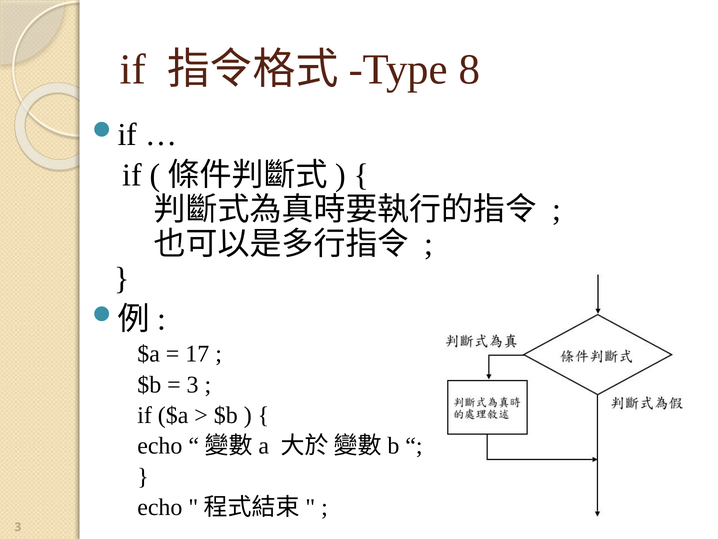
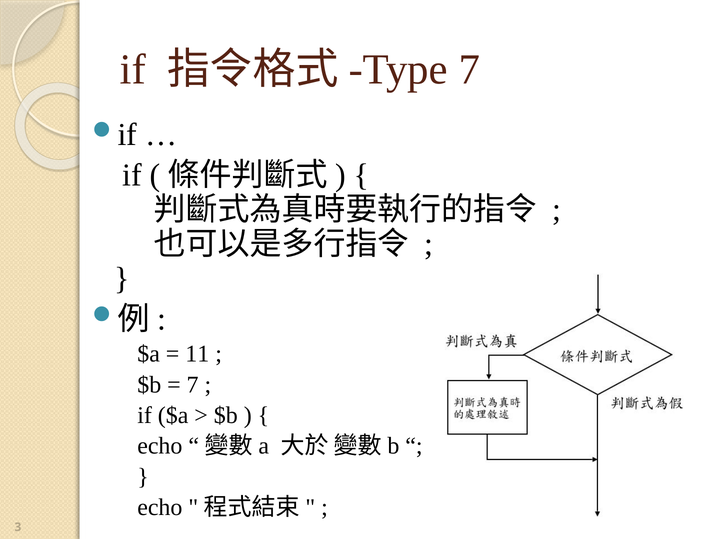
8 at (469, 69): 8 -> 7
17: 17 -> 11
3 at (193, 384): 3 -> 7
